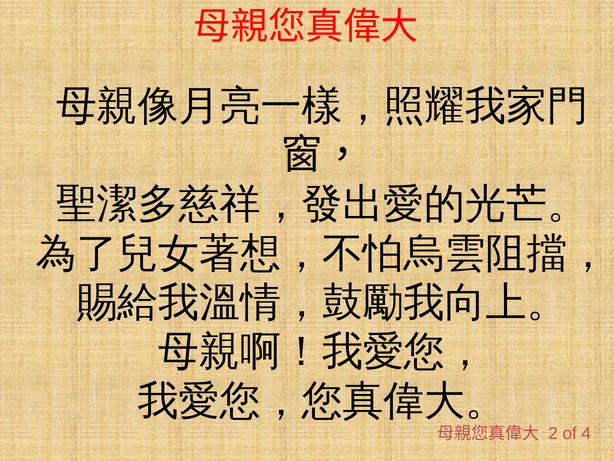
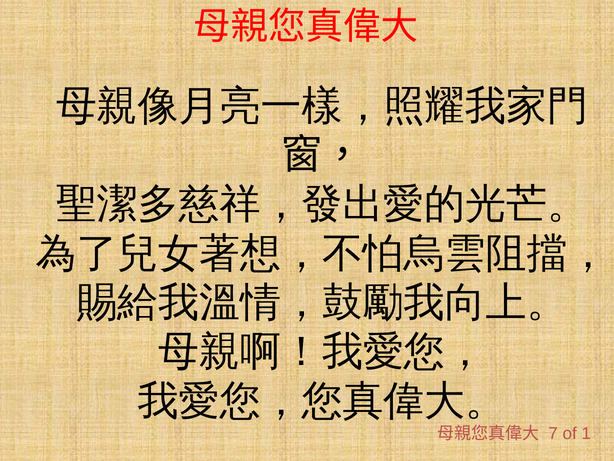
2: 2 -> 7
4: 4 -> 1
